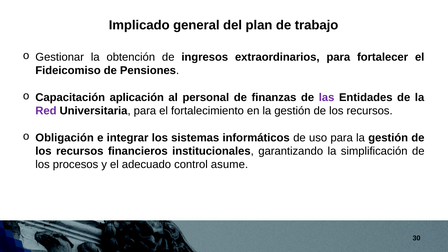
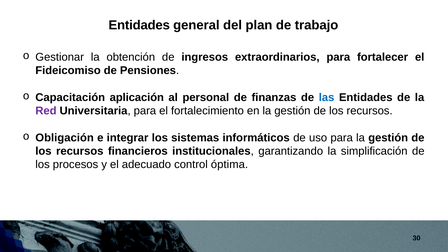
Implicado at (139, 25): Implicado -> Entidades
las colour: purple -> blue
asume: asume -> óptima
